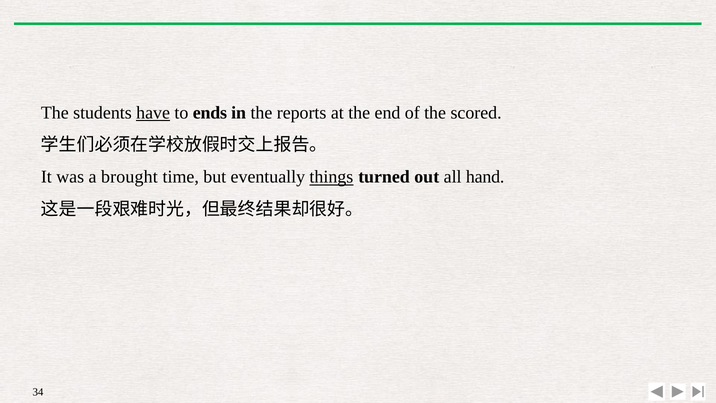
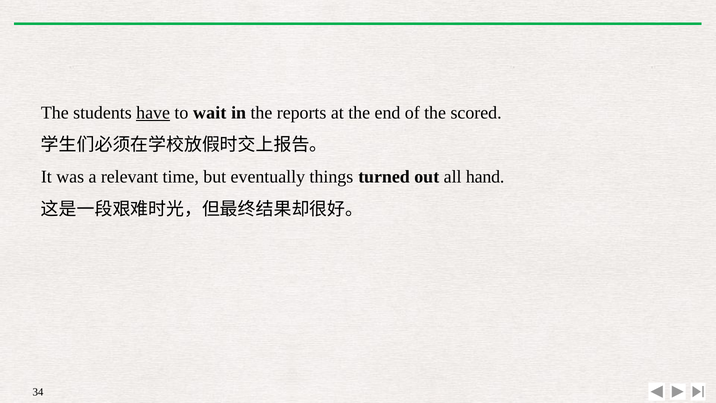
ends: ends -> wait
brought: brought -> relevant
things underline: present -> none
